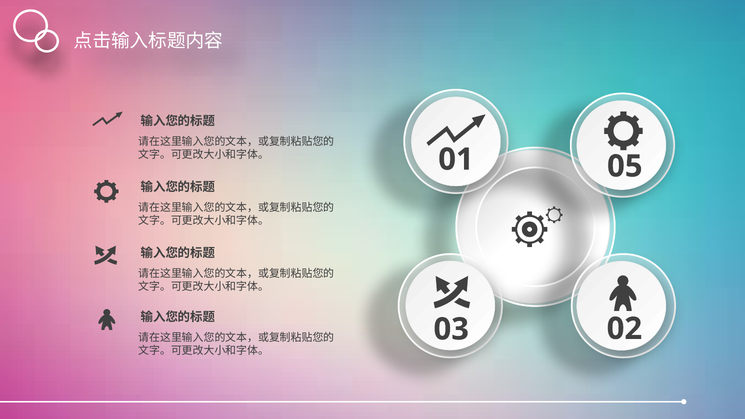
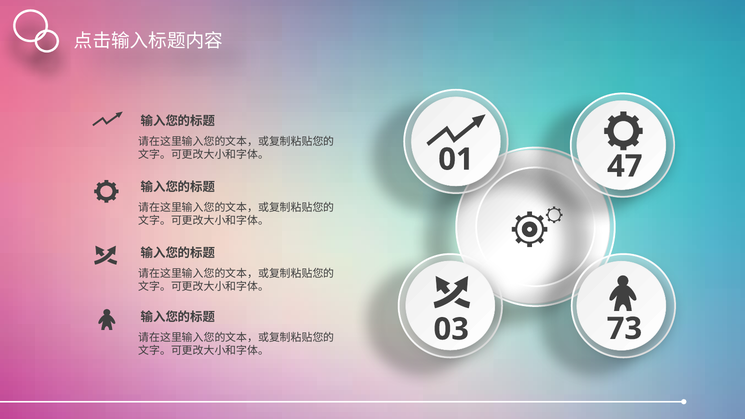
05: 05 -> 47
02: 02 -> 73
